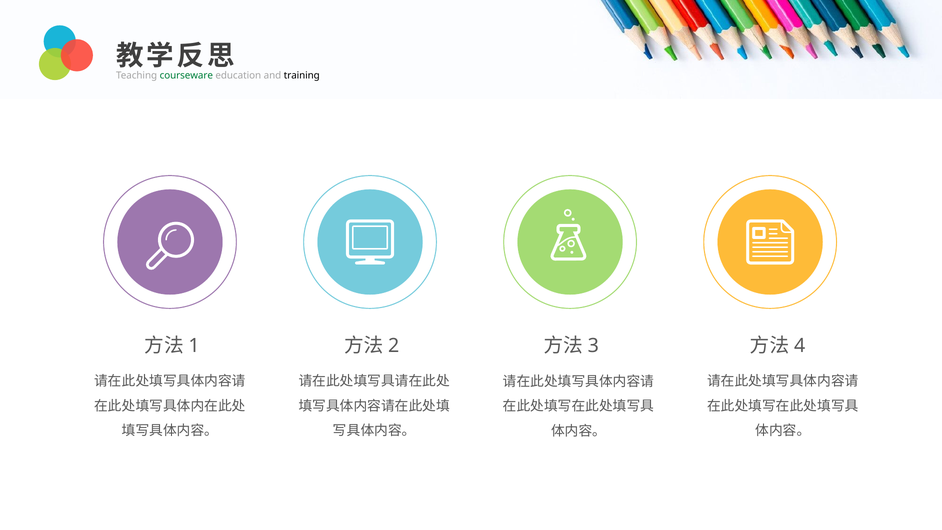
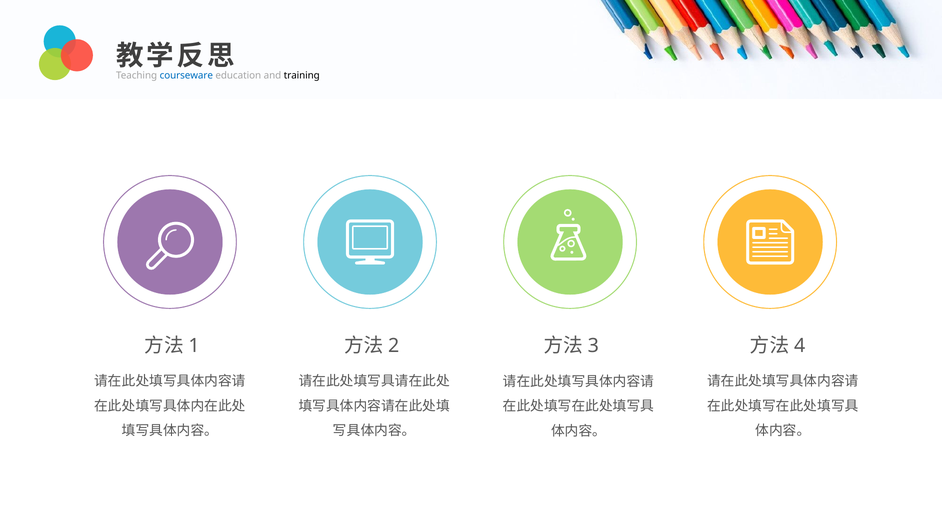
courseware colour: green -> blue
